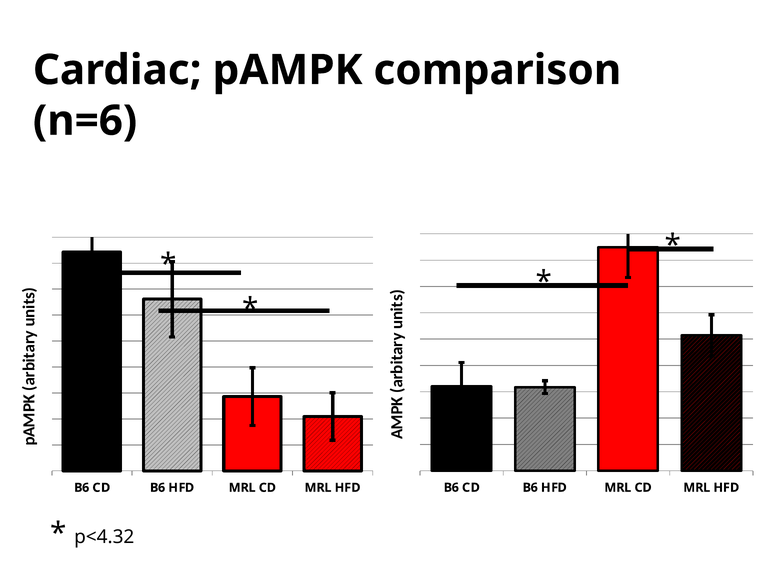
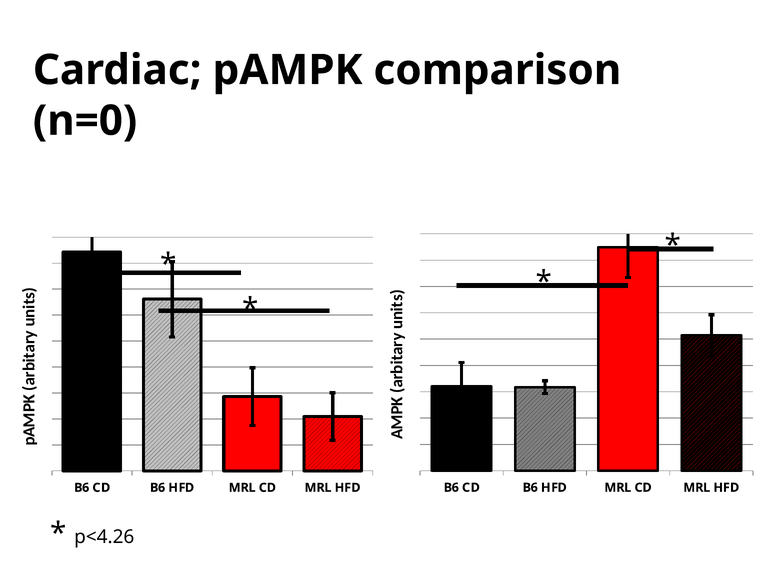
n=6: n=6 -> n=0
p<4.32: p<4.32 -> p<4.26
